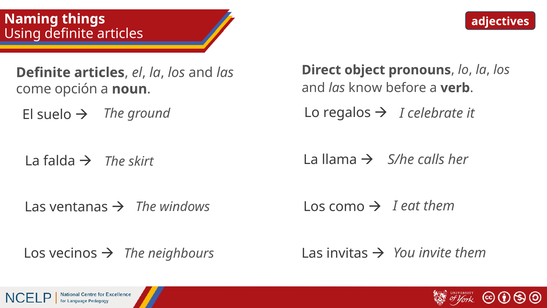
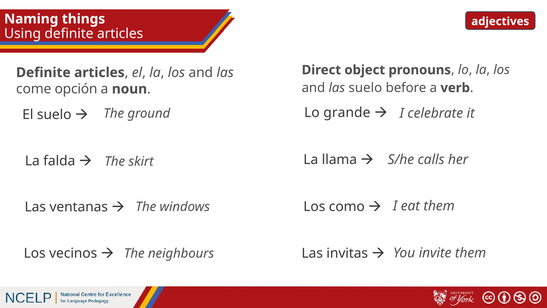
las know: know -> suelo
regalos: regalos -> grande
